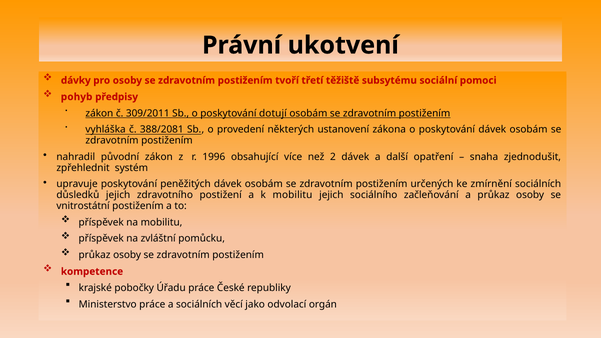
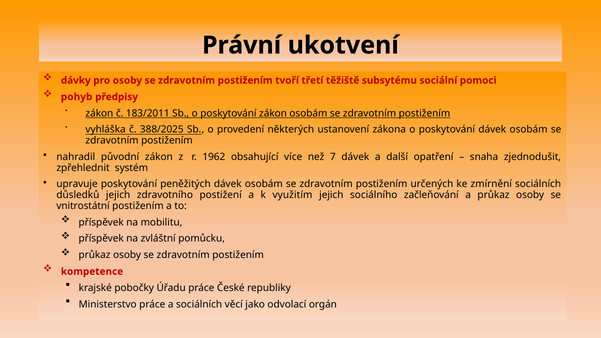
309/2011: 309/2011 -> 183/2011
poskytování dotují: dotují -> zákon
388/2081: 388/2081 -> 388/2025
1996: 1996 -> 1962
2: 2 -> 7
k mobilitu: mobilitu -> využitím
